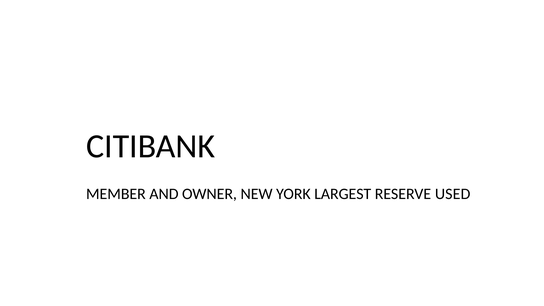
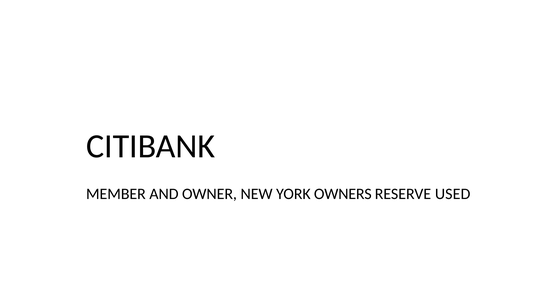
LARGEST: LARGEST -> OWNERS
